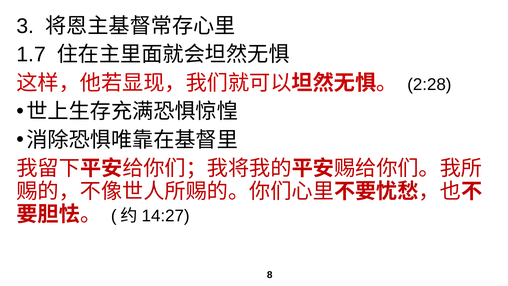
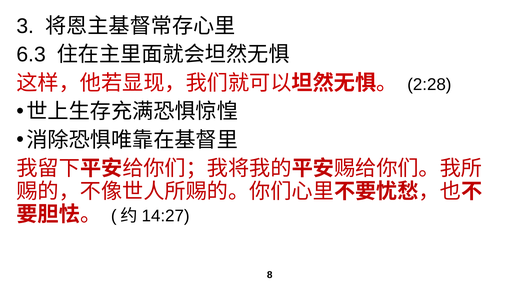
1.7: 1.7 -> 6.3
